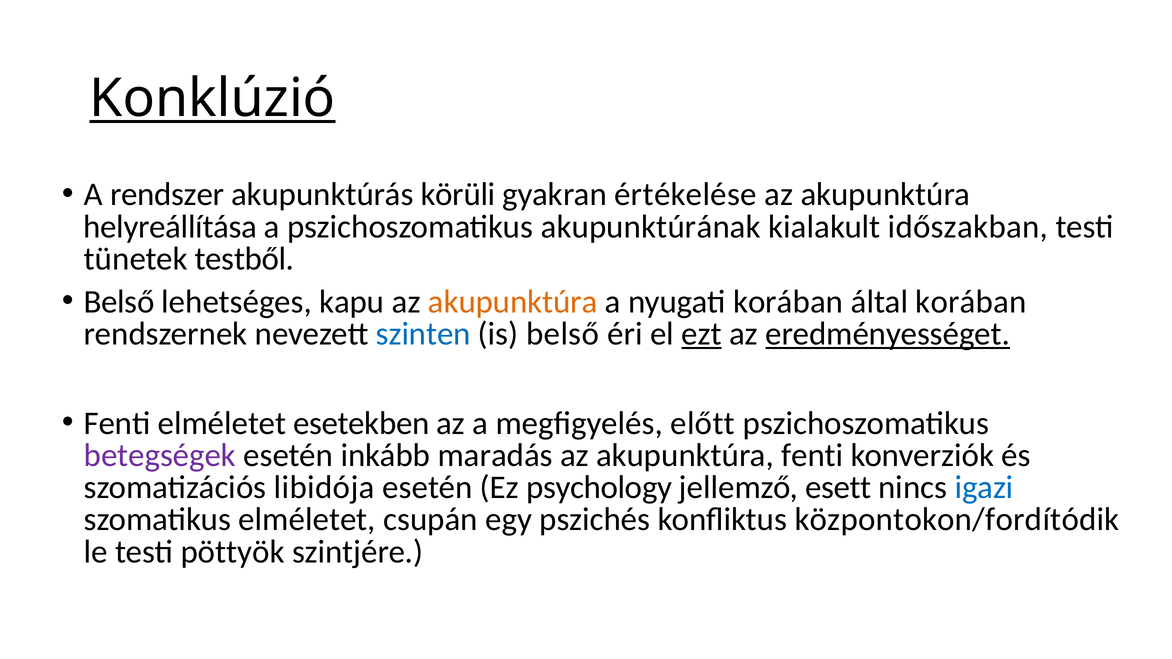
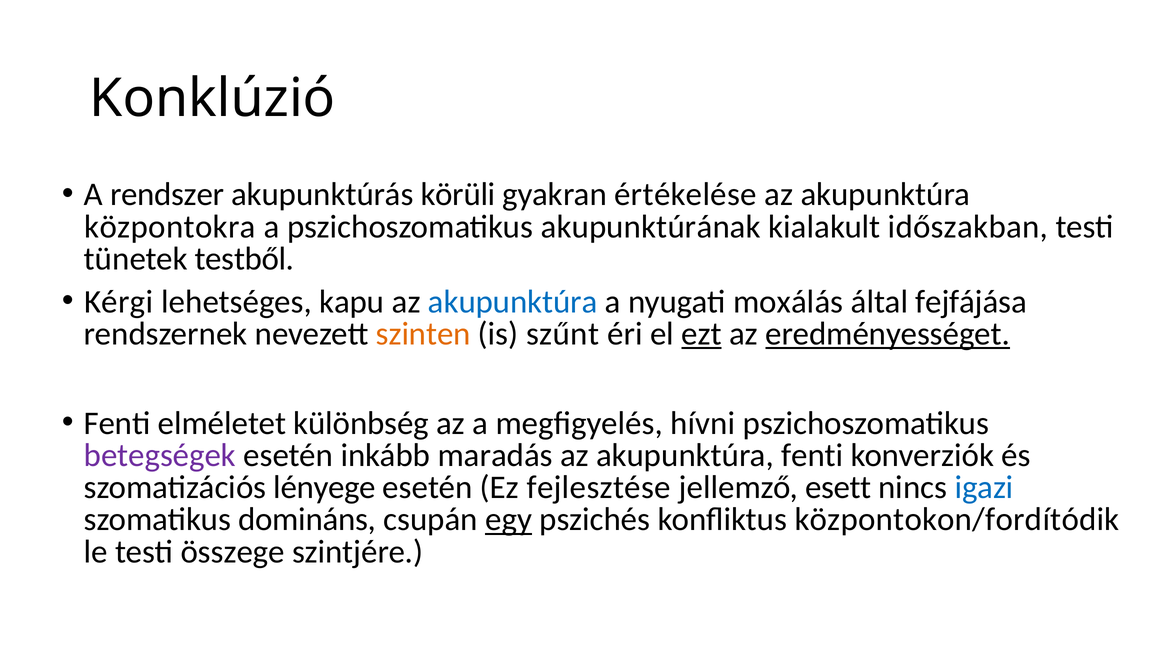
Konklúzió underline: present -> none
helyreállítása: helyreállítása -> központokra
Belső at (119, 302): Belső -> Kérgi
akupunktúra at (513, 302) colour: orange -> blue
nyugati korában: korában -> moxálás
által korában: korában -> fejfájása
szinten colour: blue -> orange
is belső: belső -> szűnt
esetekben: esetekben -> különbség
előtt: előtt -> hívni
libidója: libidója -> lényege
psychology: psychology -> fejlesztése
szomatikus elméletet: elméletet -> domináns
egy underline: none -> present
pöttyök: pöttyök -> összege
